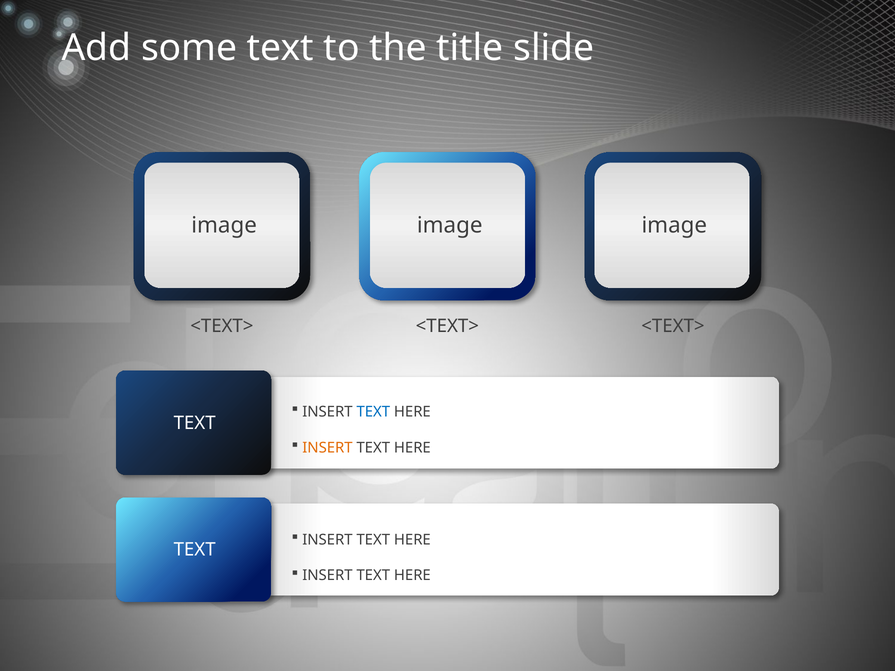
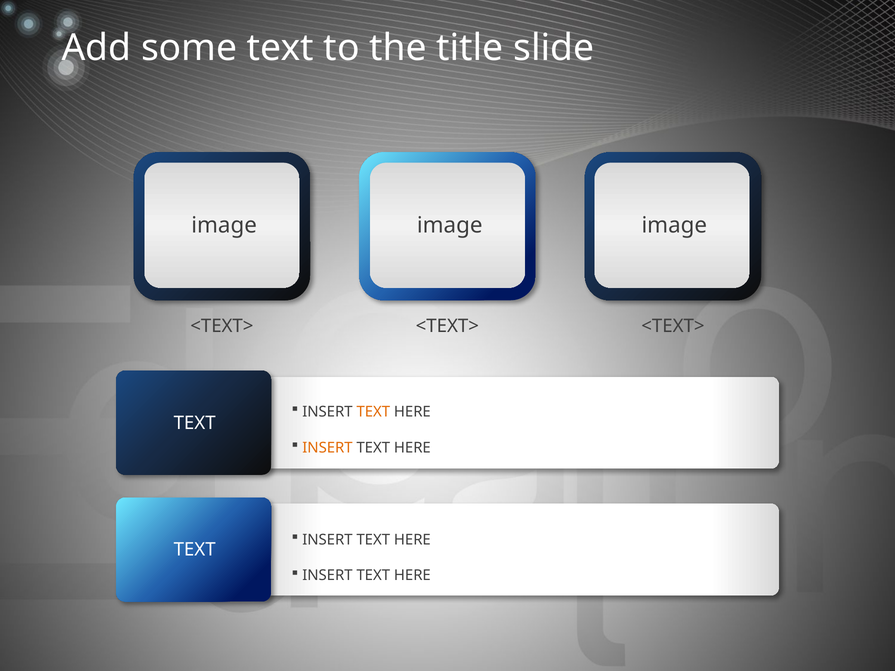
TEXT at (373, 412) colour: blue -> orange
